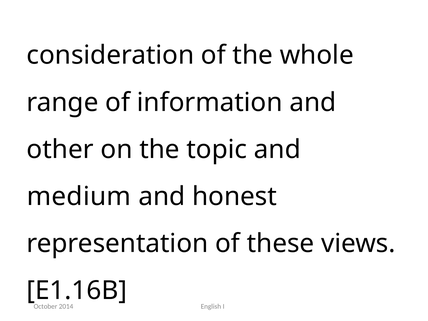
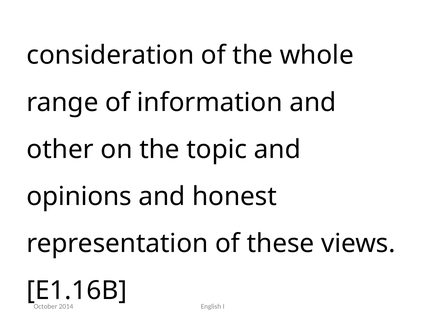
medium: medium -> opinions
